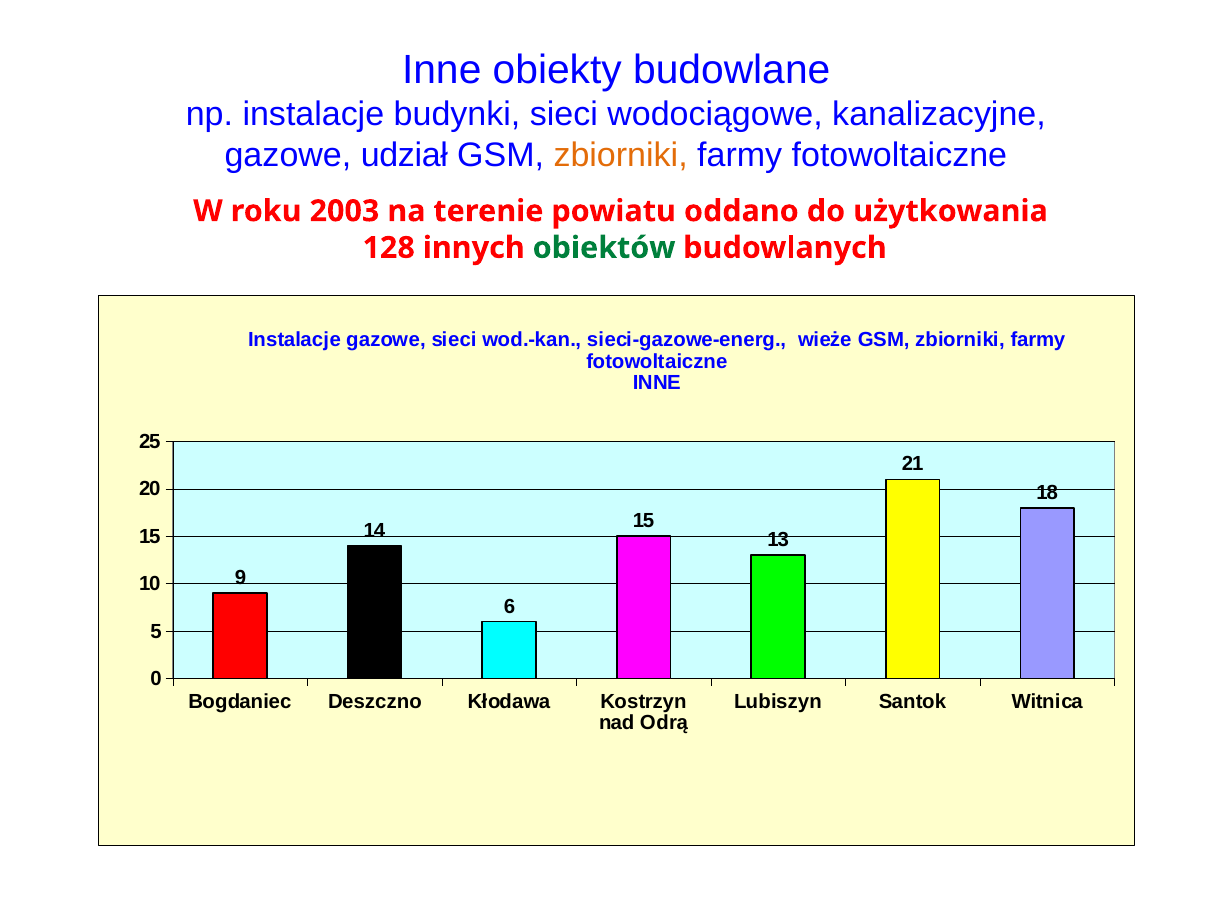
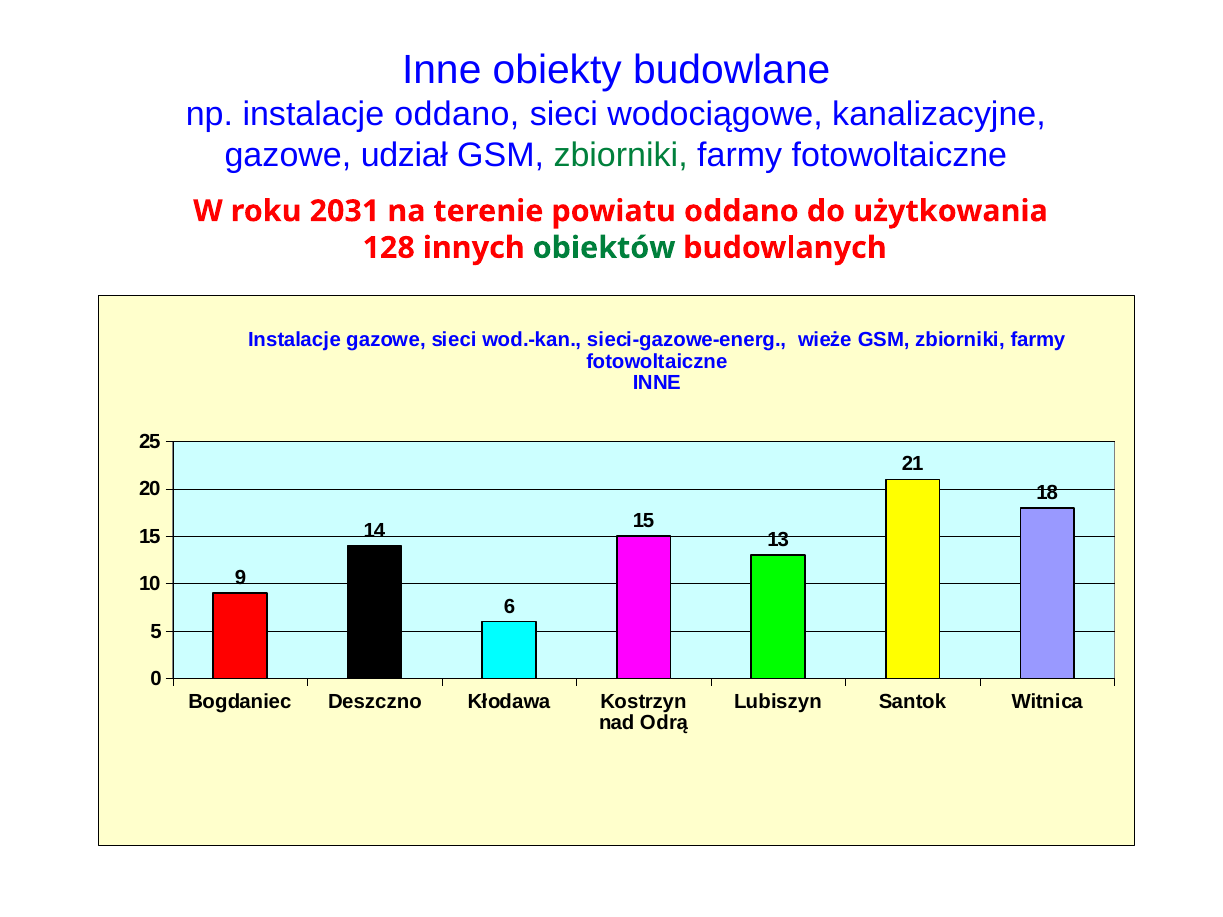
instalacje budynki: budynki -> oddano
zbiorniki at (621, 155) colour: orange -> green
2003: 2003 -> 2031
